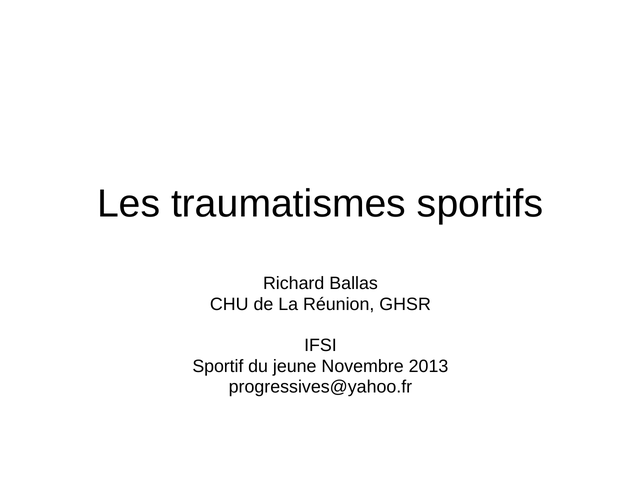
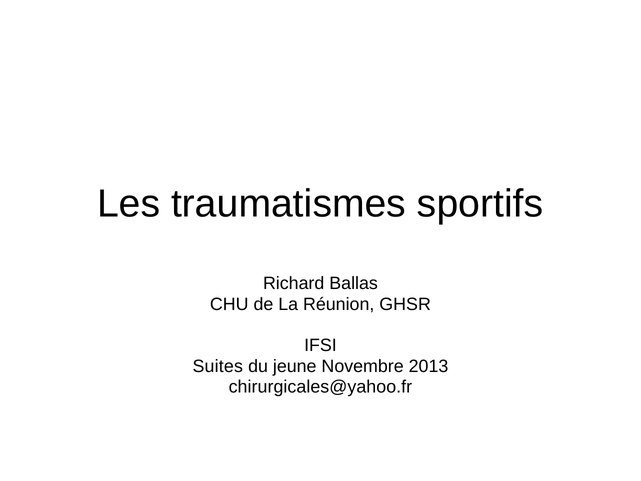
Sportif: Sportif -> Suites
progressives@yahoo.fr: progressives@yahoo.fr -> chirurgicales@yahoo.fr
